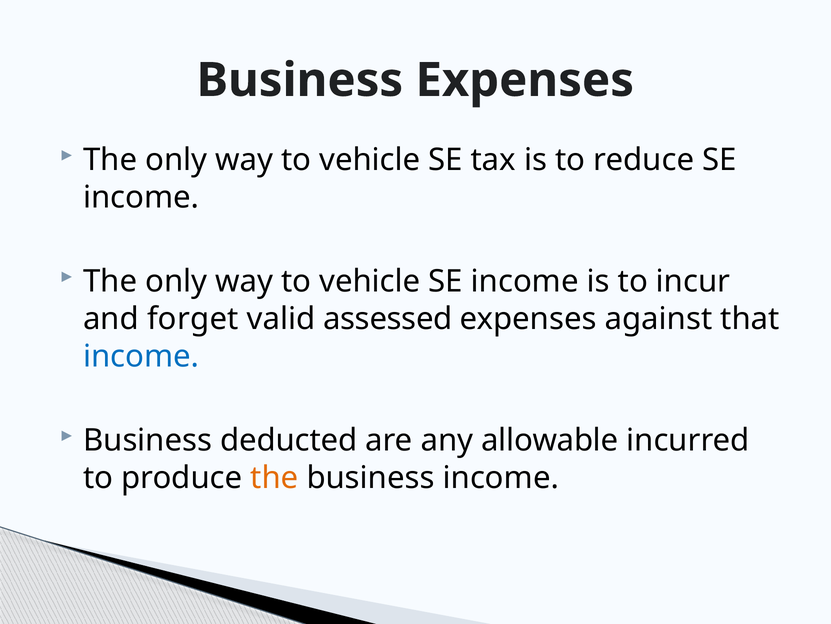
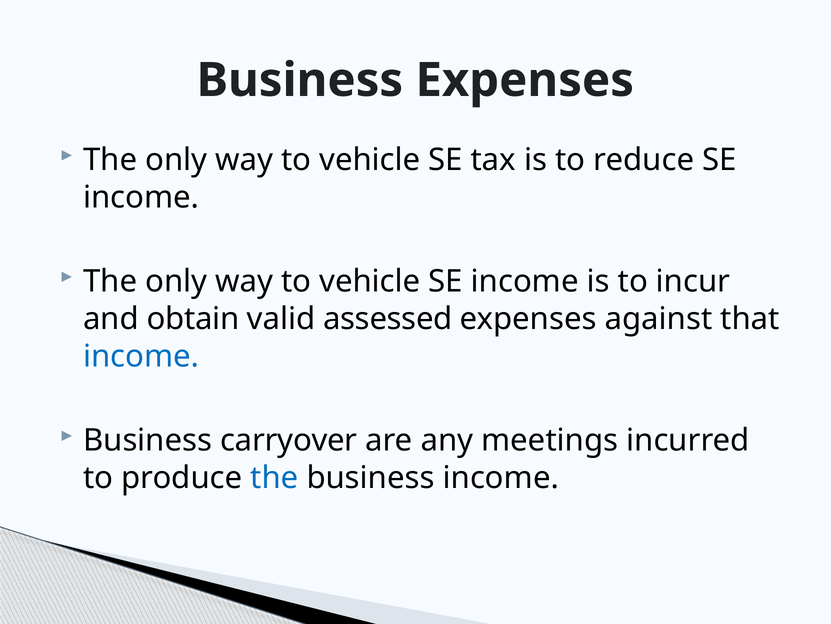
forget: forget -> obtain
deducted: deducted -> carryover
allowable: allowable -> meetings
the at (274, 478) colour: orange -> blue
